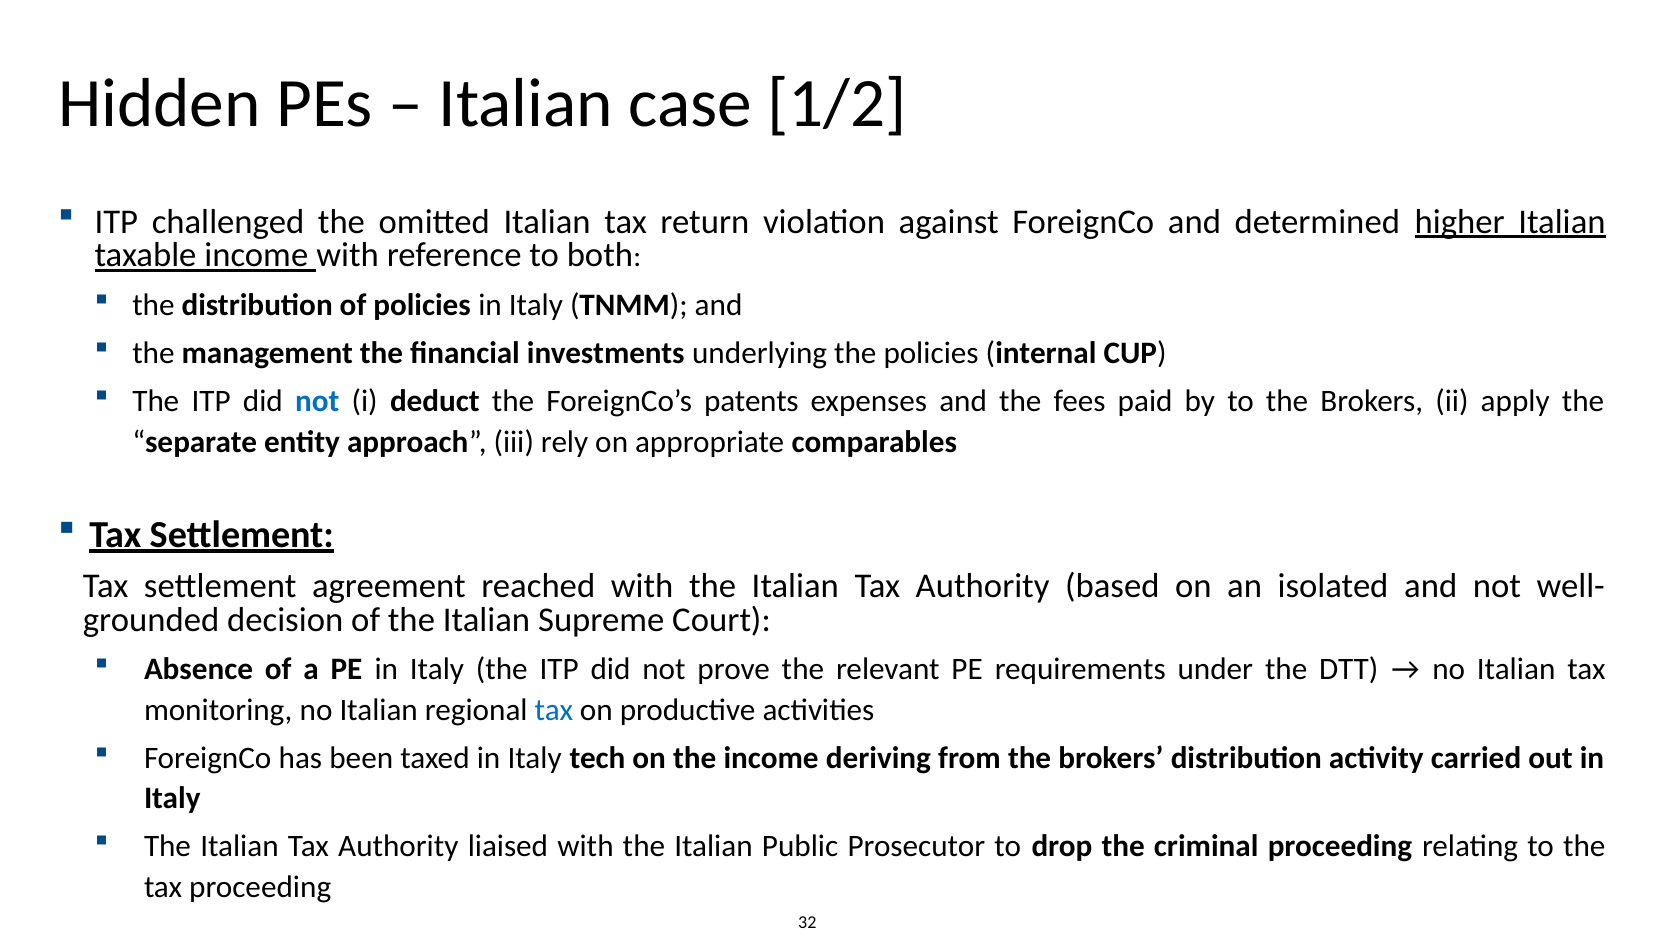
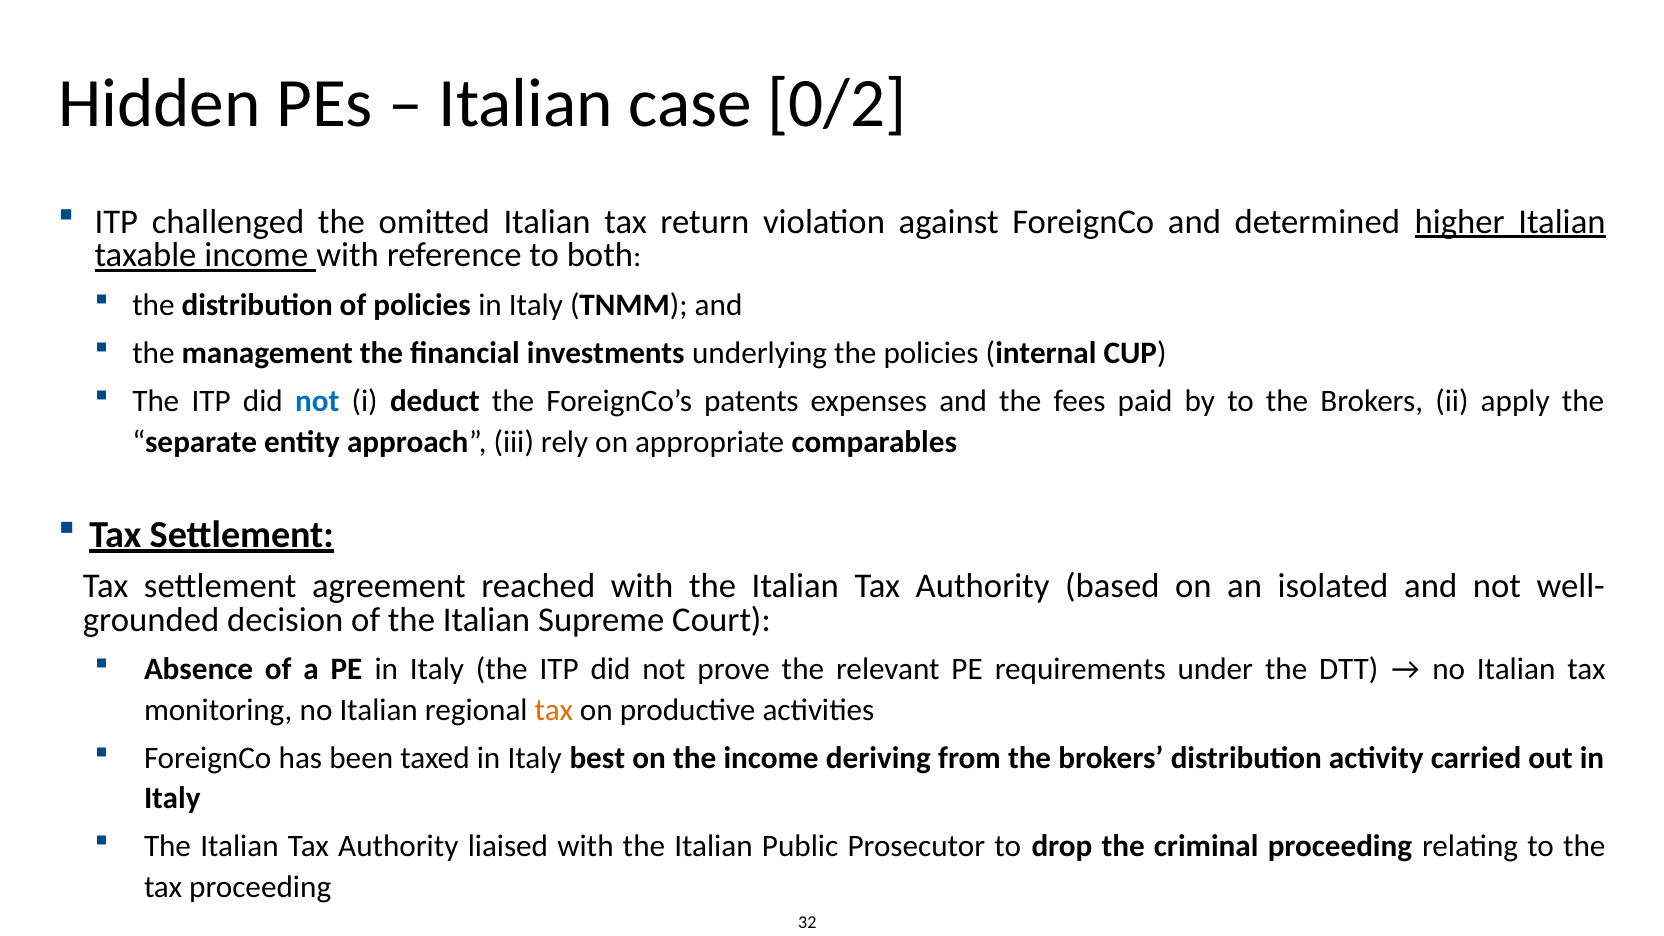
1/2: 1/2 -> 0/2
tax at (554, 710) colour: blue -> orange
tech: tech -> best
